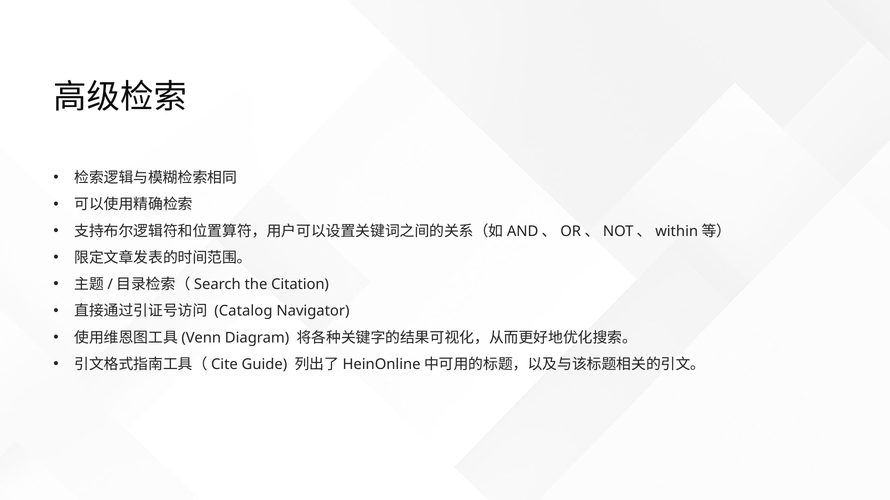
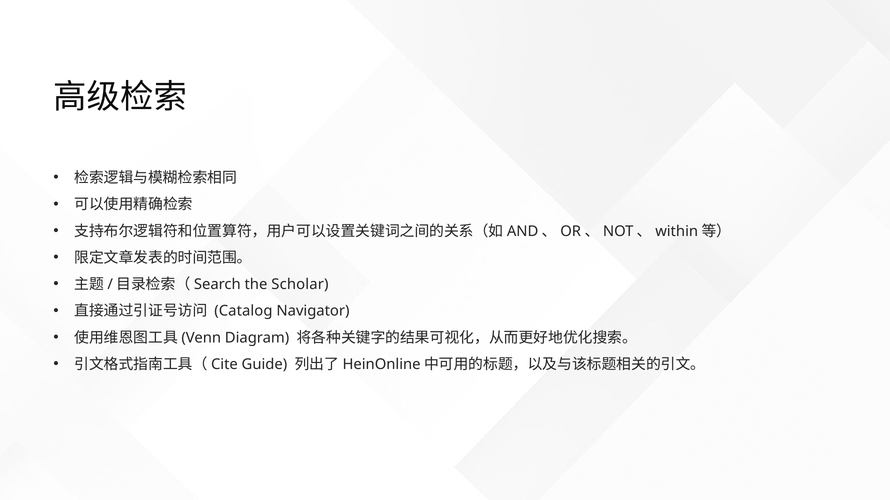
Citation: Citation -> Scholar
